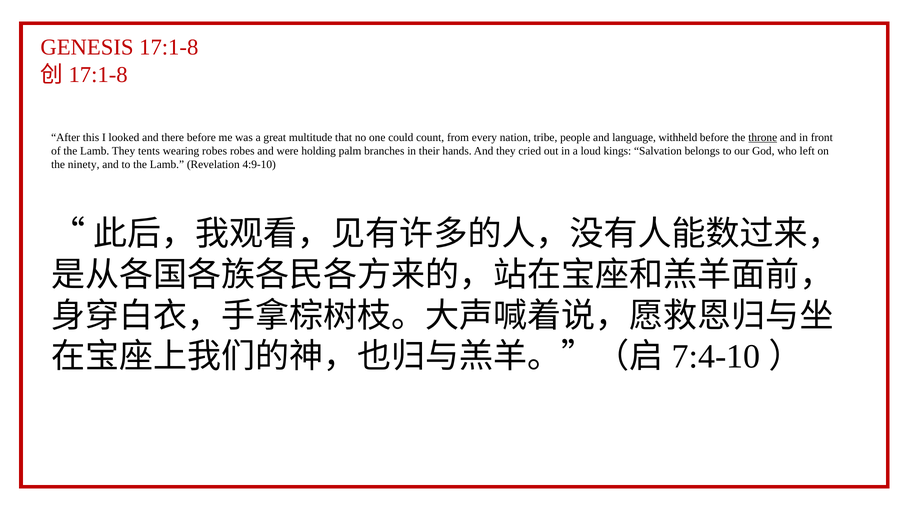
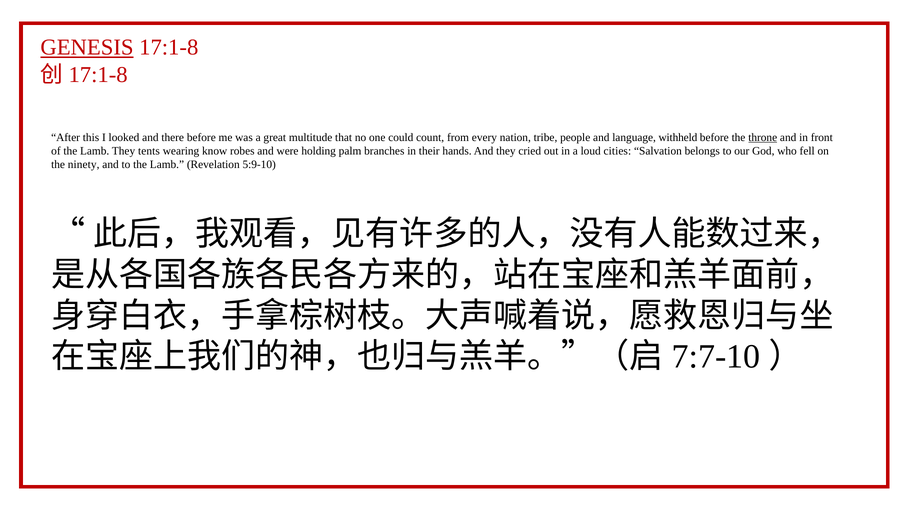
GENESIS underline: none -> present
wearing robes: robes -> know
kings: kings -> cities
left: left -> fell
4:9-10: 4:9-10 -> 5:9-10
7:4-10: 7:4-10 -> 7:7-10
